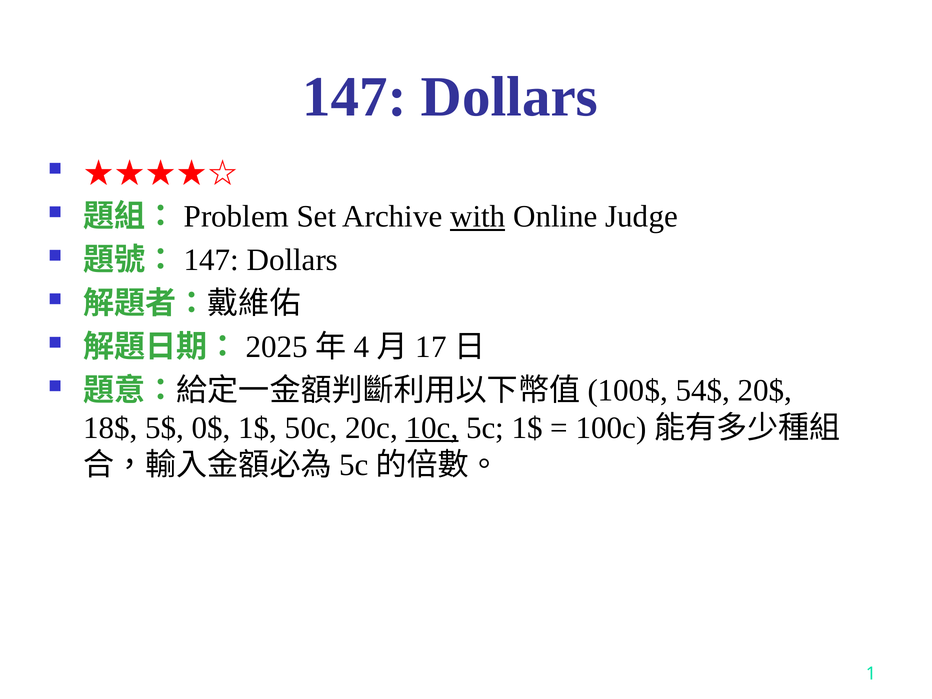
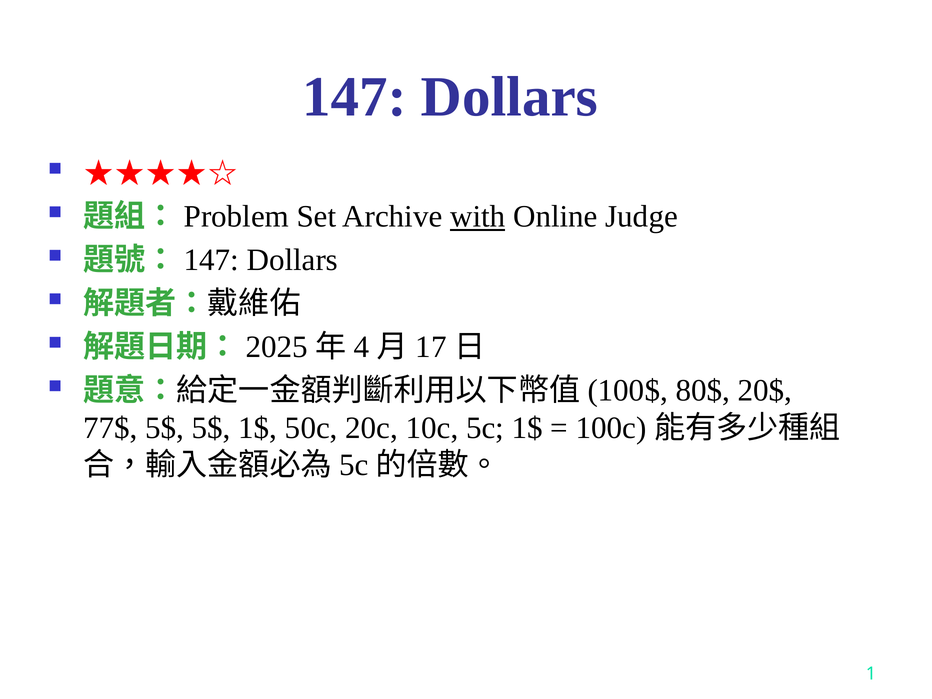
54$: 54$ -> 80$
18$: 18$ -> 77$
5$ 0$: 0$ -> 5$
10c underline: present -> none
